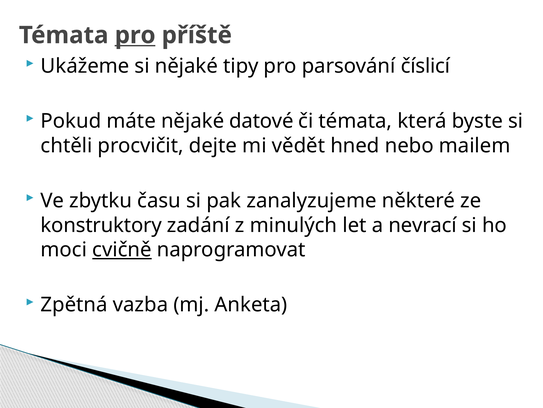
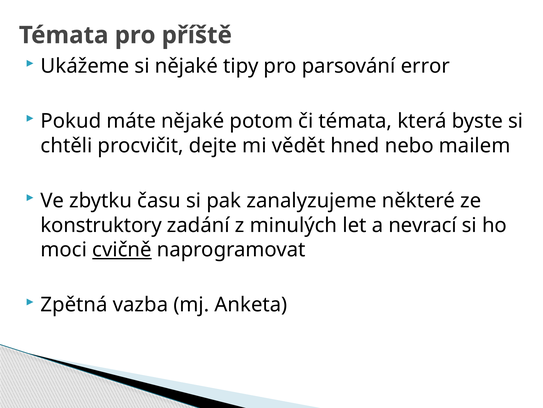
pro at (135, 35) underline: present -> none
číslicí: číslicí -> error
datové: datové -> potom
